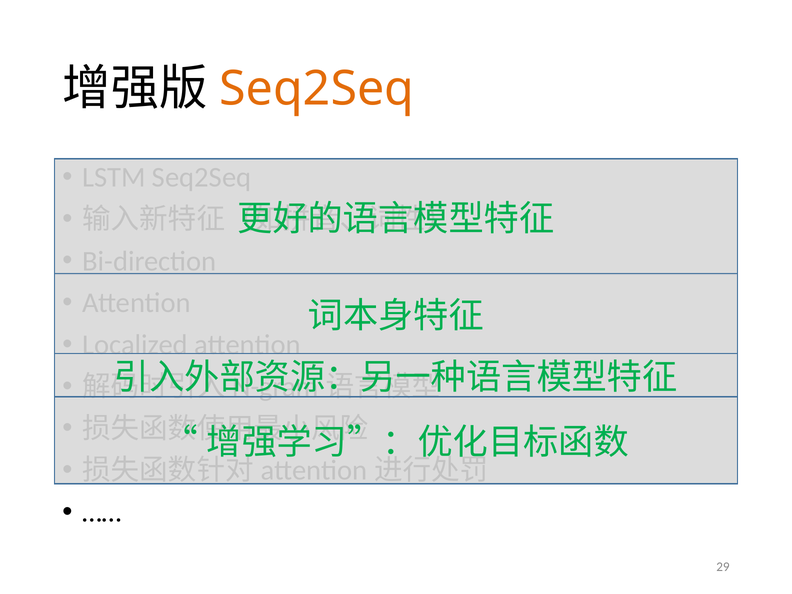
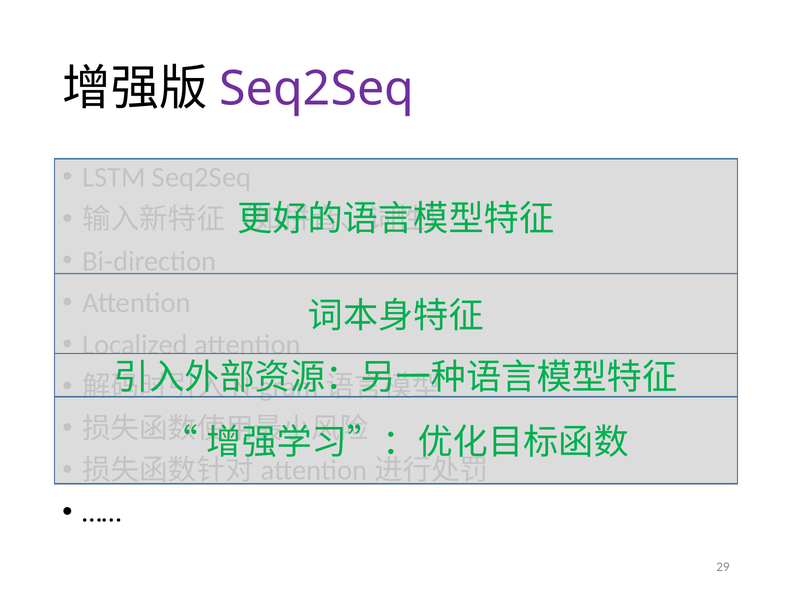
Seq2Seq at (317, 89) colour: orange -> purple
